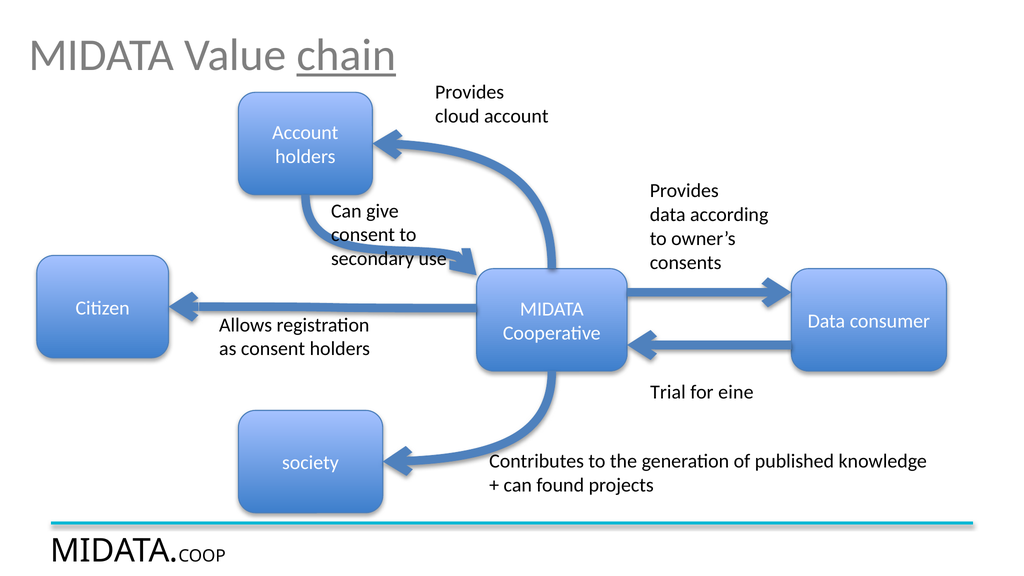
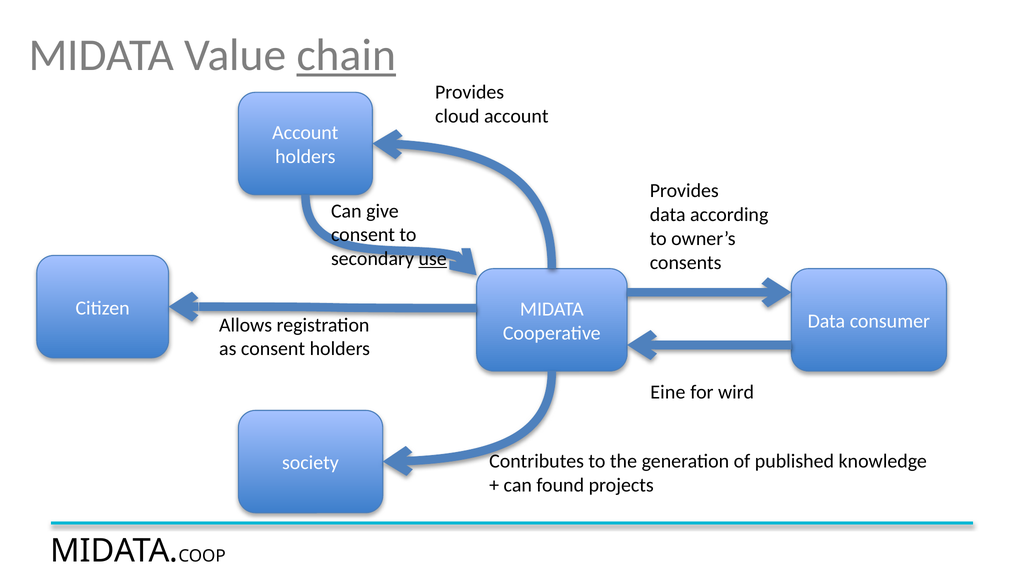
use underline: none -> present
Trial: Trial -> Eine
eine: eine -> wird
